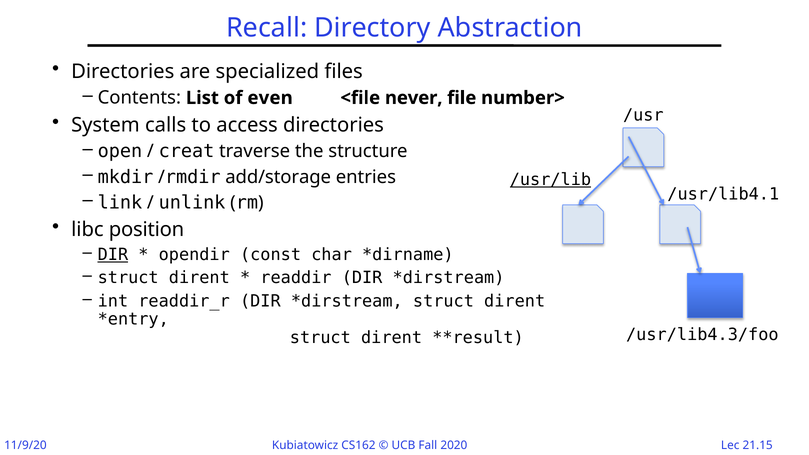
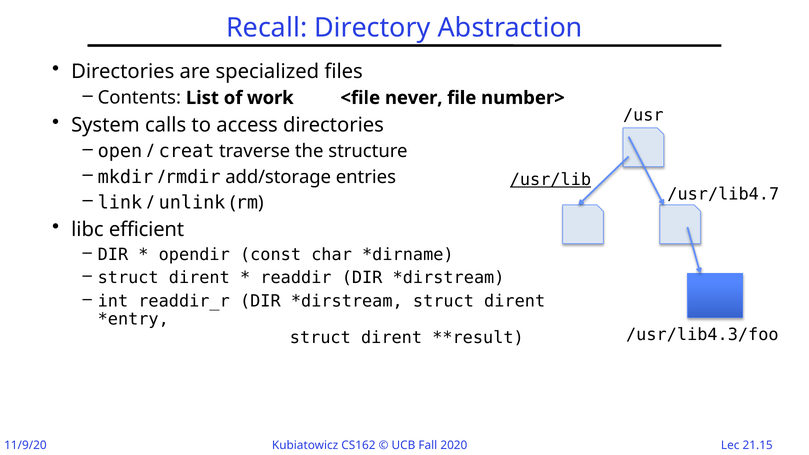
even: even -> work
/usr/lib4.1: /usr/lib4.1 -> /usr/lib4.7
position: position -> efficient
DIR at (113, 255) underline: present -> none
